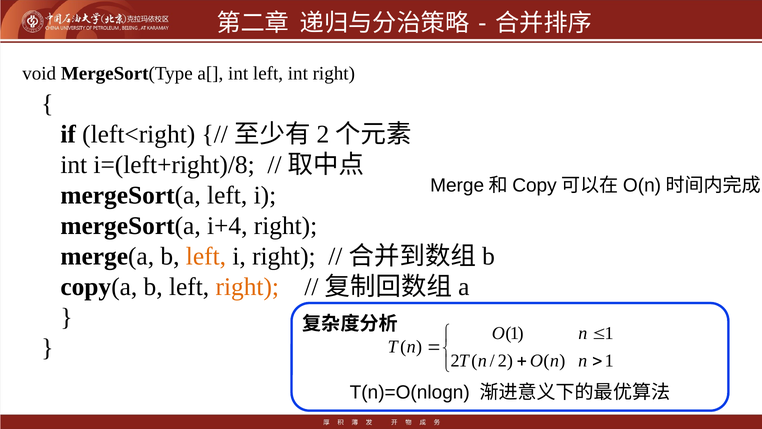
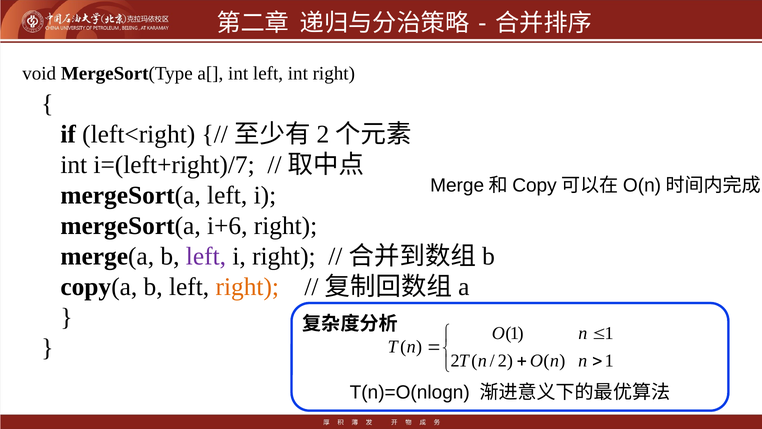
i=(left+right)/8: i=(left+right)/8 -> i=(left+right)/7
i+4: i+4 -> i+6
left at (206, 256) colour: orange -> purple
